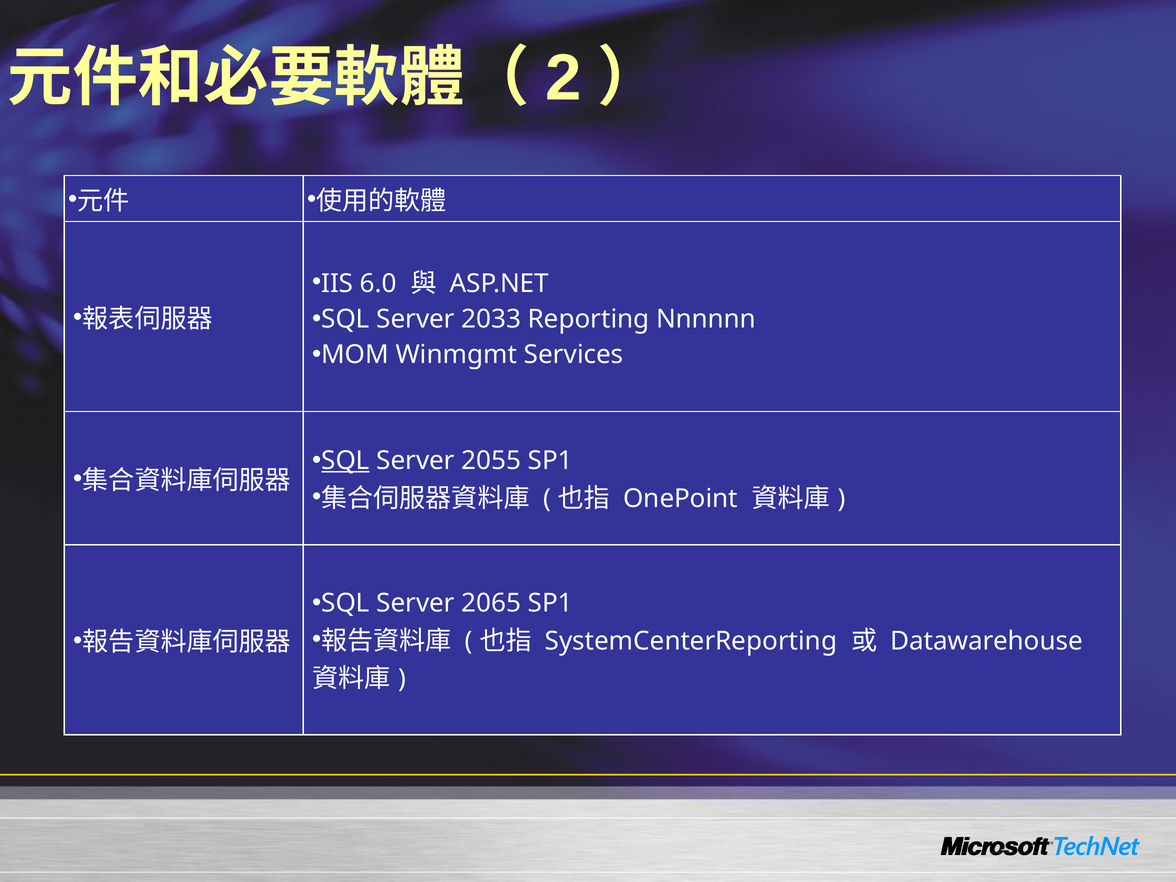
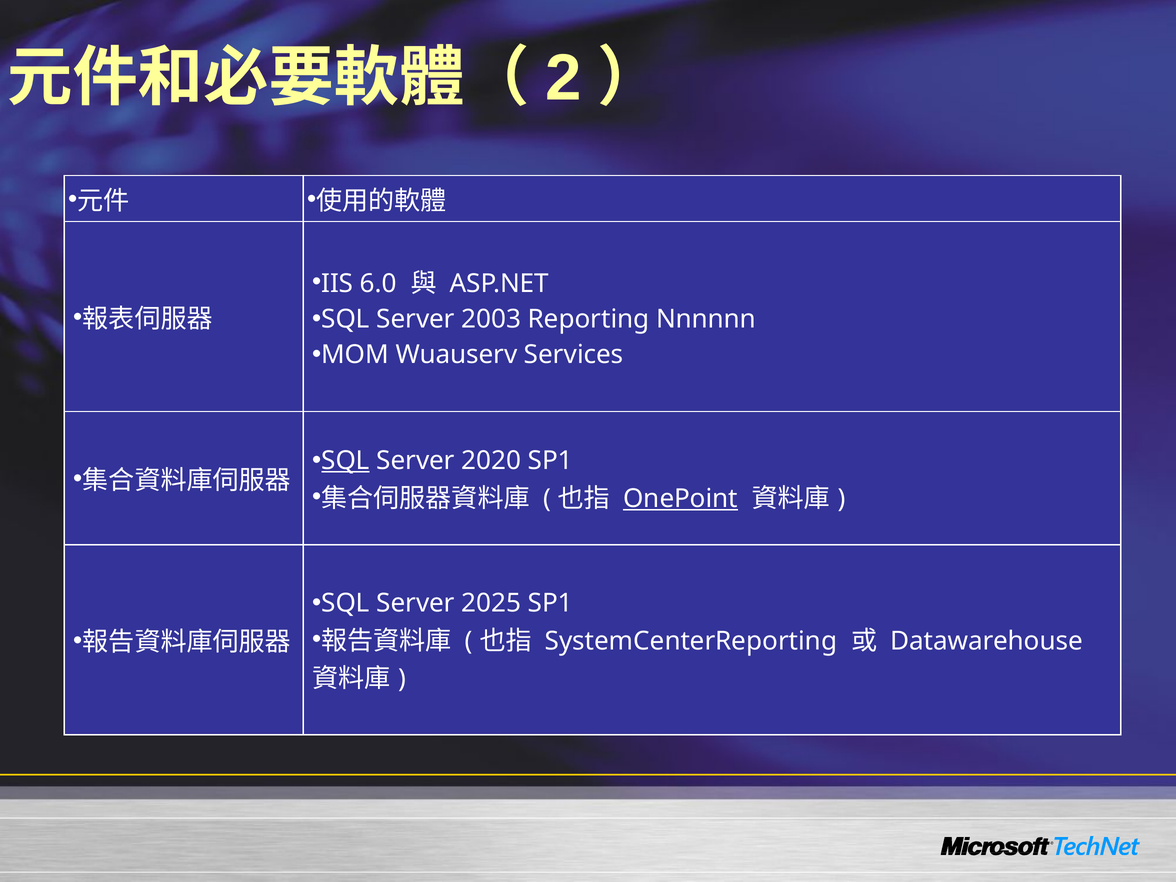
2033: 2033 -> 2003
Winmgmt: Winmgmt -> Wuauserv
2055: 2055 -> 2020
OnePoint underline: none -> present
2065: 2065 -> 2025
